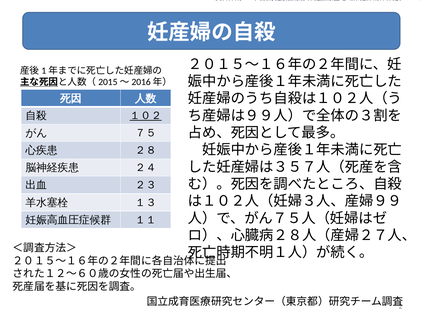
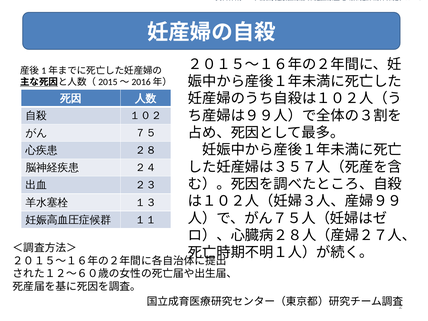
１０２ underline: present -> none
